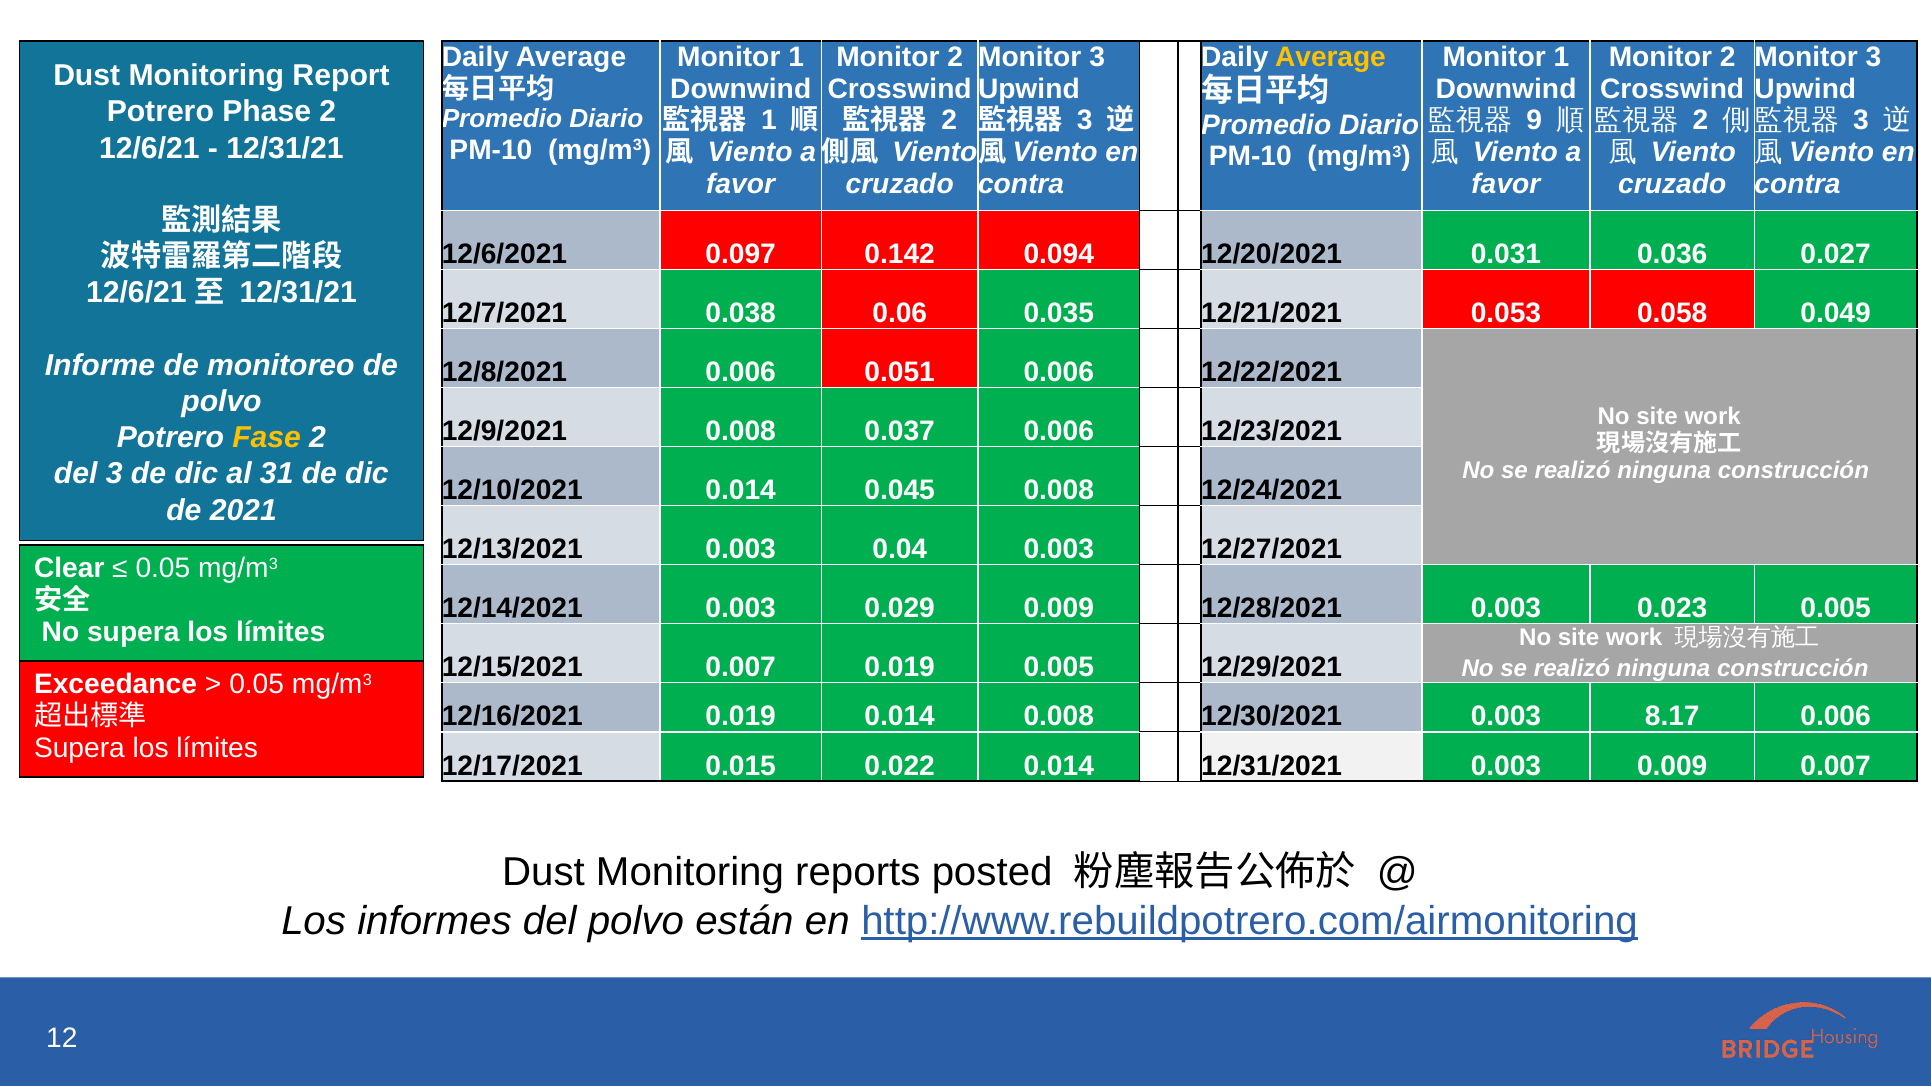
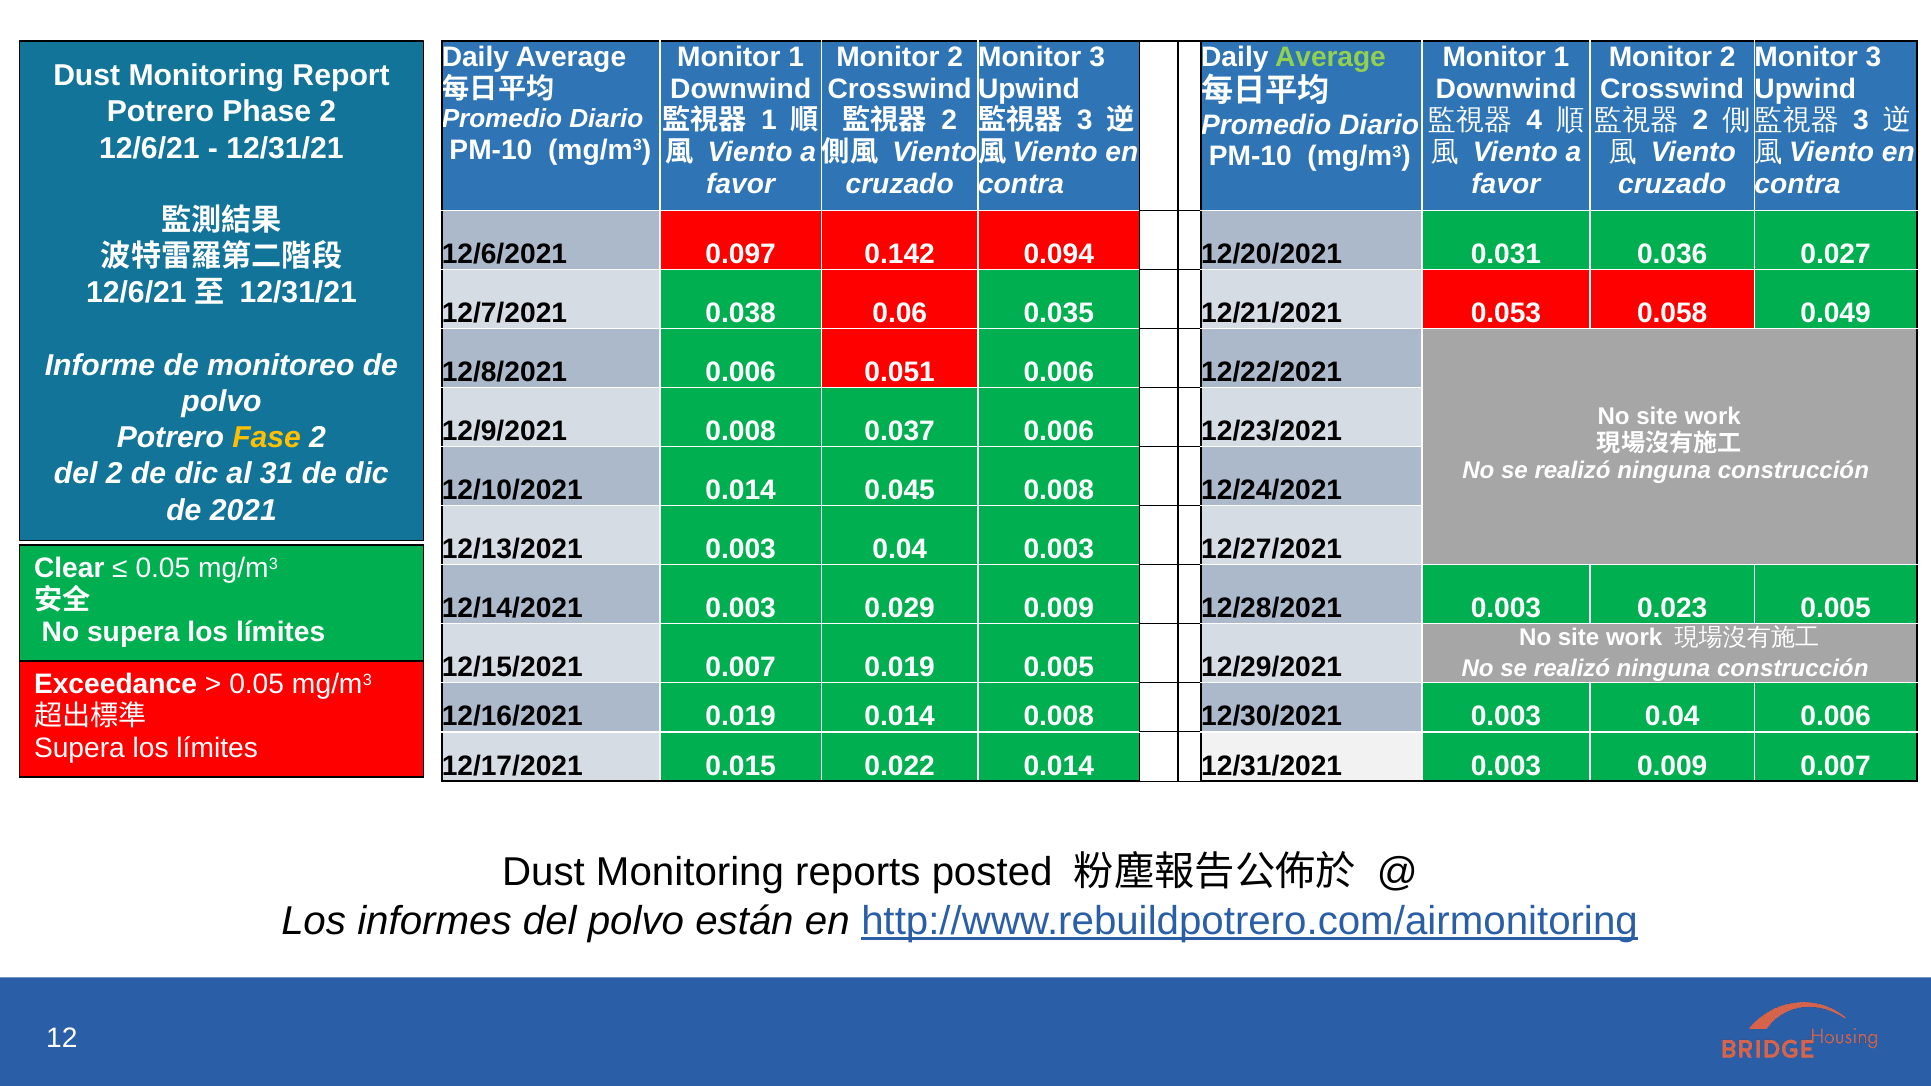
Average at (1330, 57) colour: yellow -> light green
9: 9 -> 4
del 3: 3 -> 2
12/30/2021 0.003 8.17: 8.17 -> 0.04
